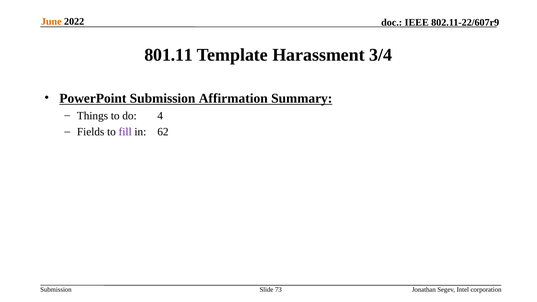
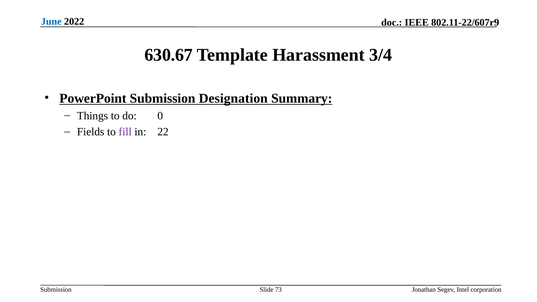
June colour: orange -> blue
801.11: 801.11 -> 630.67
Affirmation: Affirmation -> Designation
4: 4 -> 0
62: 62 -> 22
